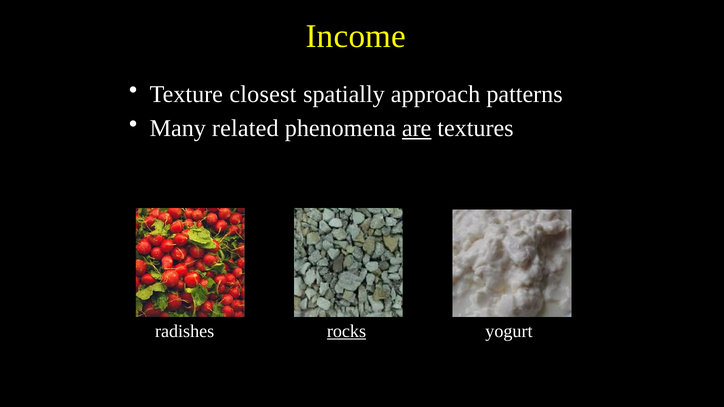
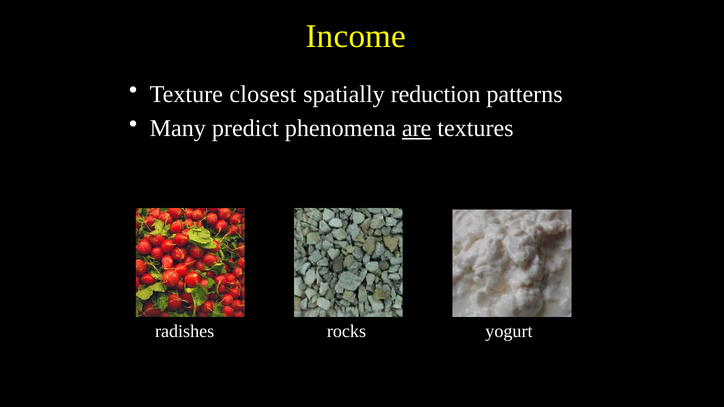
approach: approach -> reduction
related: related -> predict
rocks underline: present -> none
